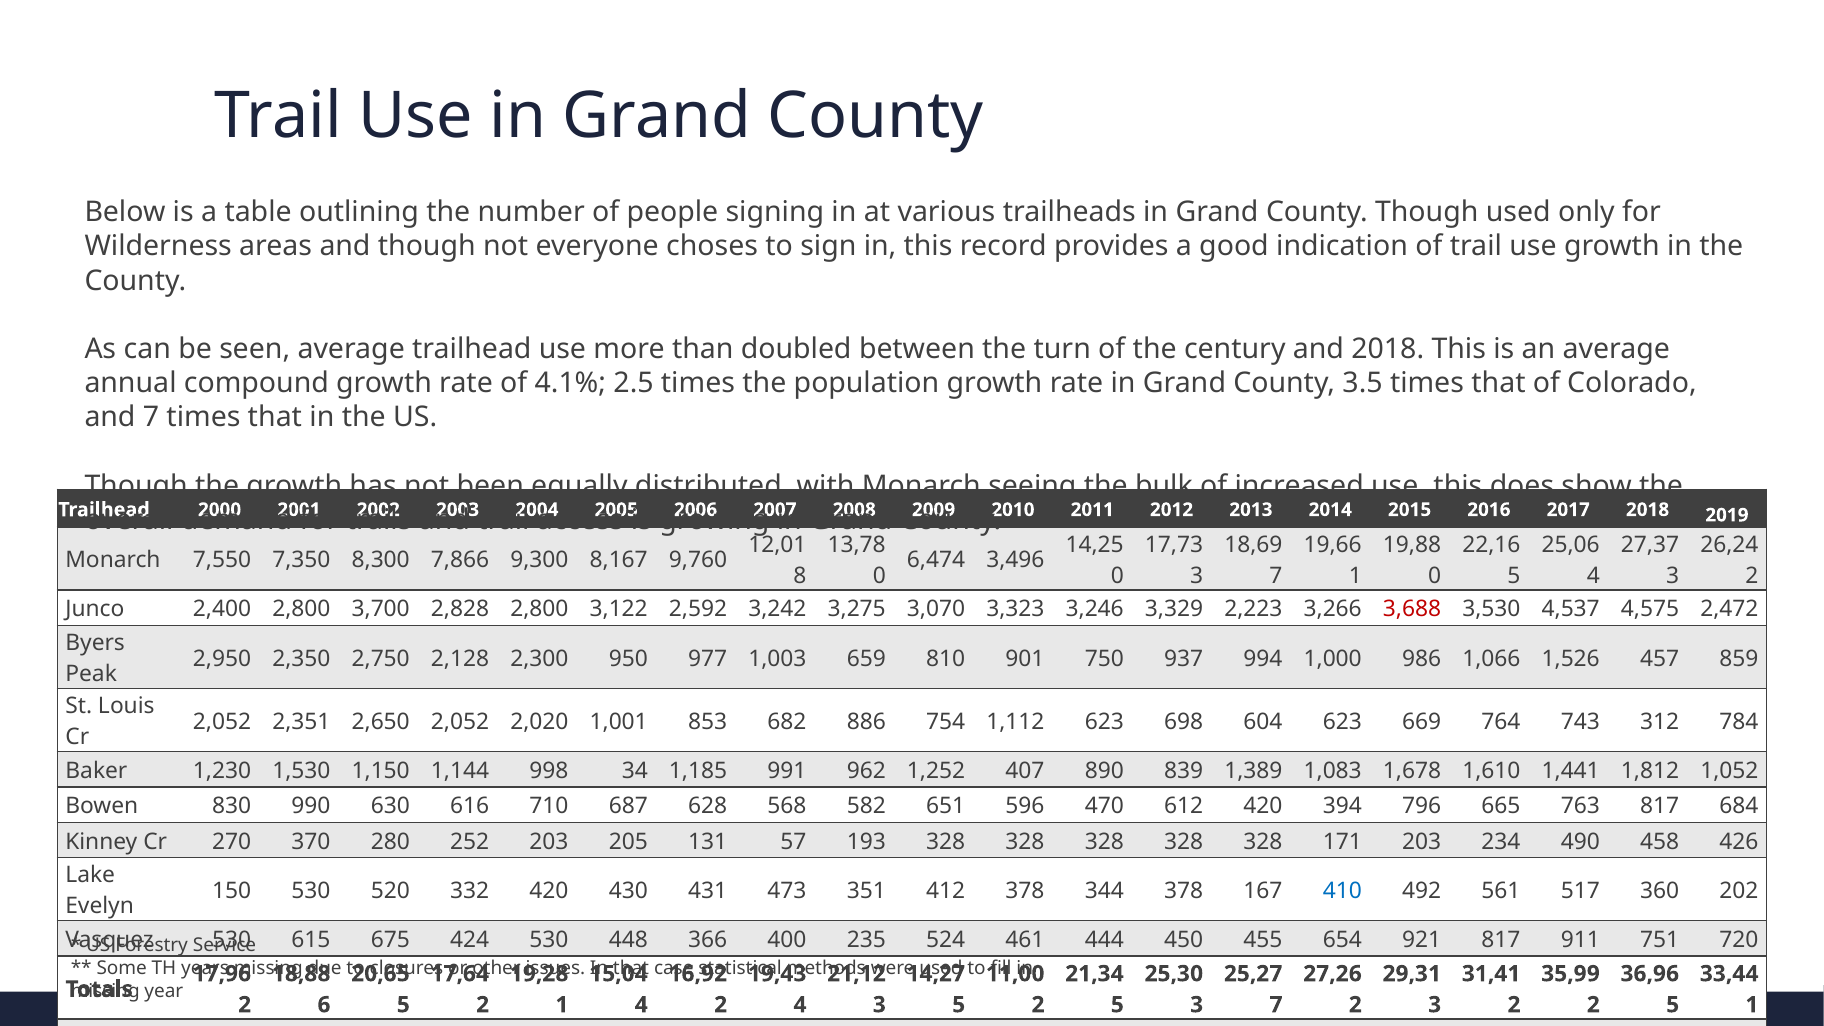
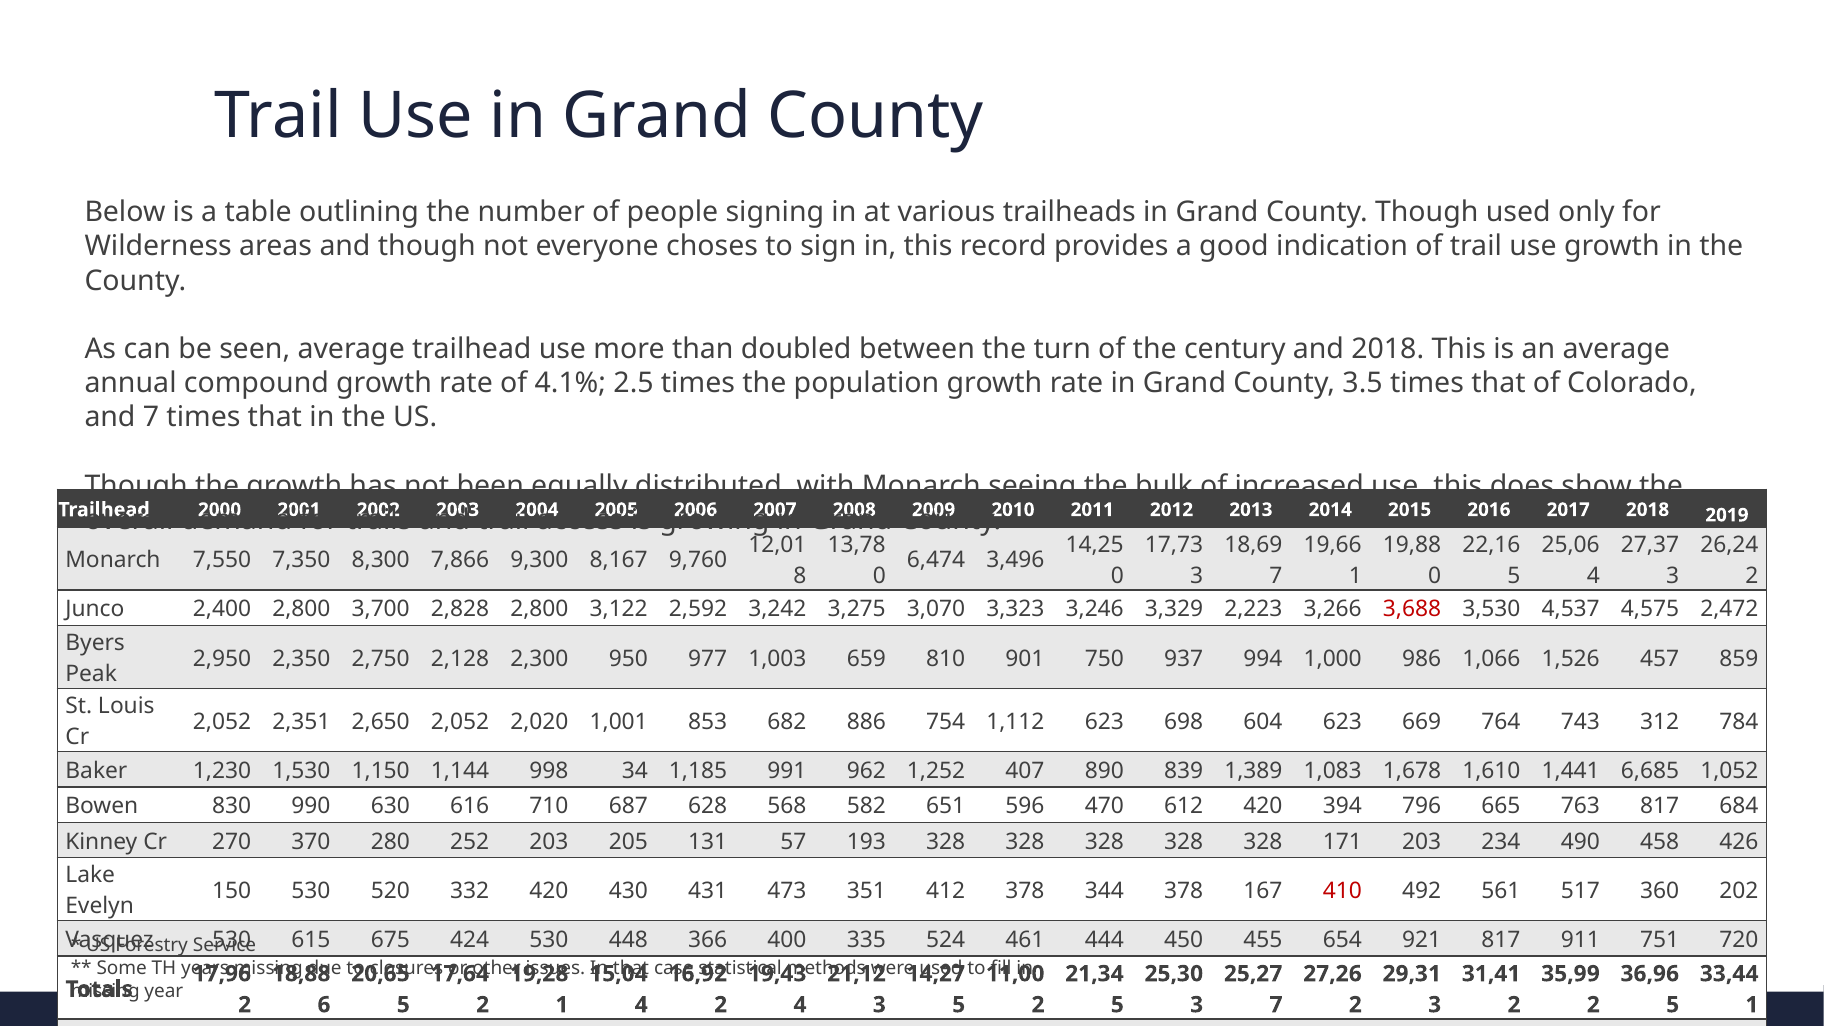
1,812: 1,812 -> 6,685
410 colour: blue -> red
235: 235 -> 335
